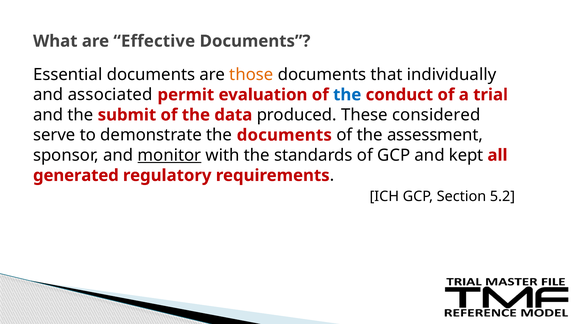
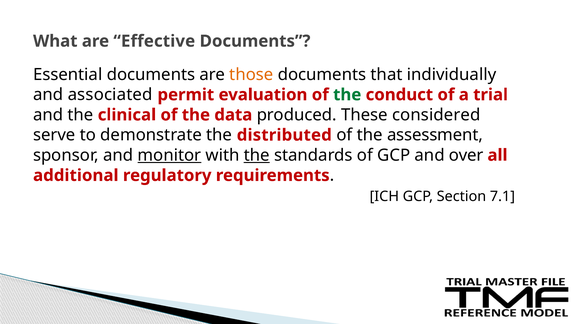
the at (347, 95) colour: blue -> green
submit: submit -> clinical
the documents: documents -> distributed
the at (257, 155) underline: none -> present
kept: kept -> over
generated: generated -> additional
5.2: 5.2 -> 7.1
